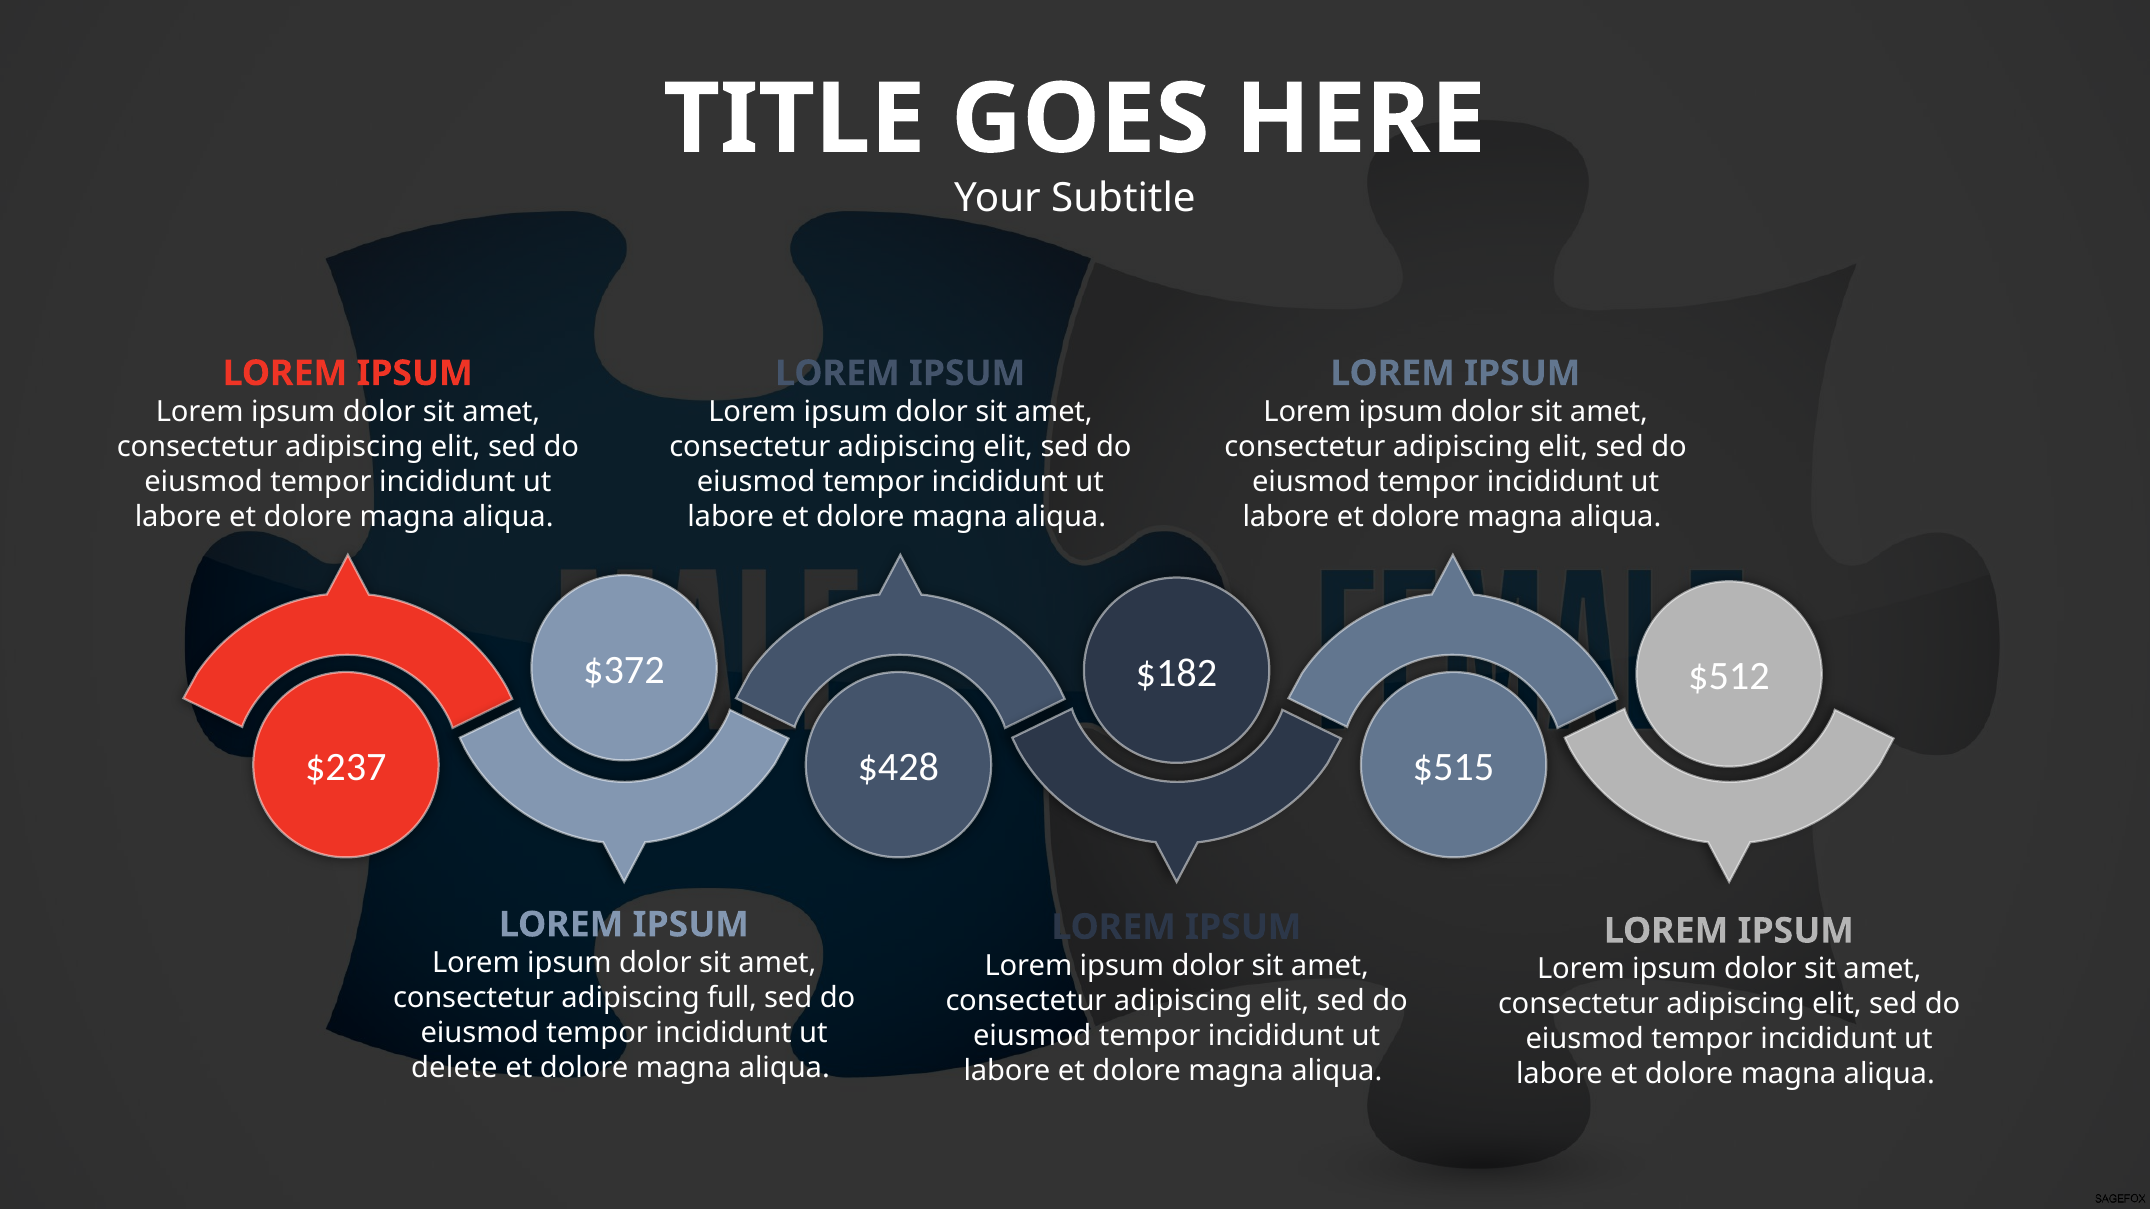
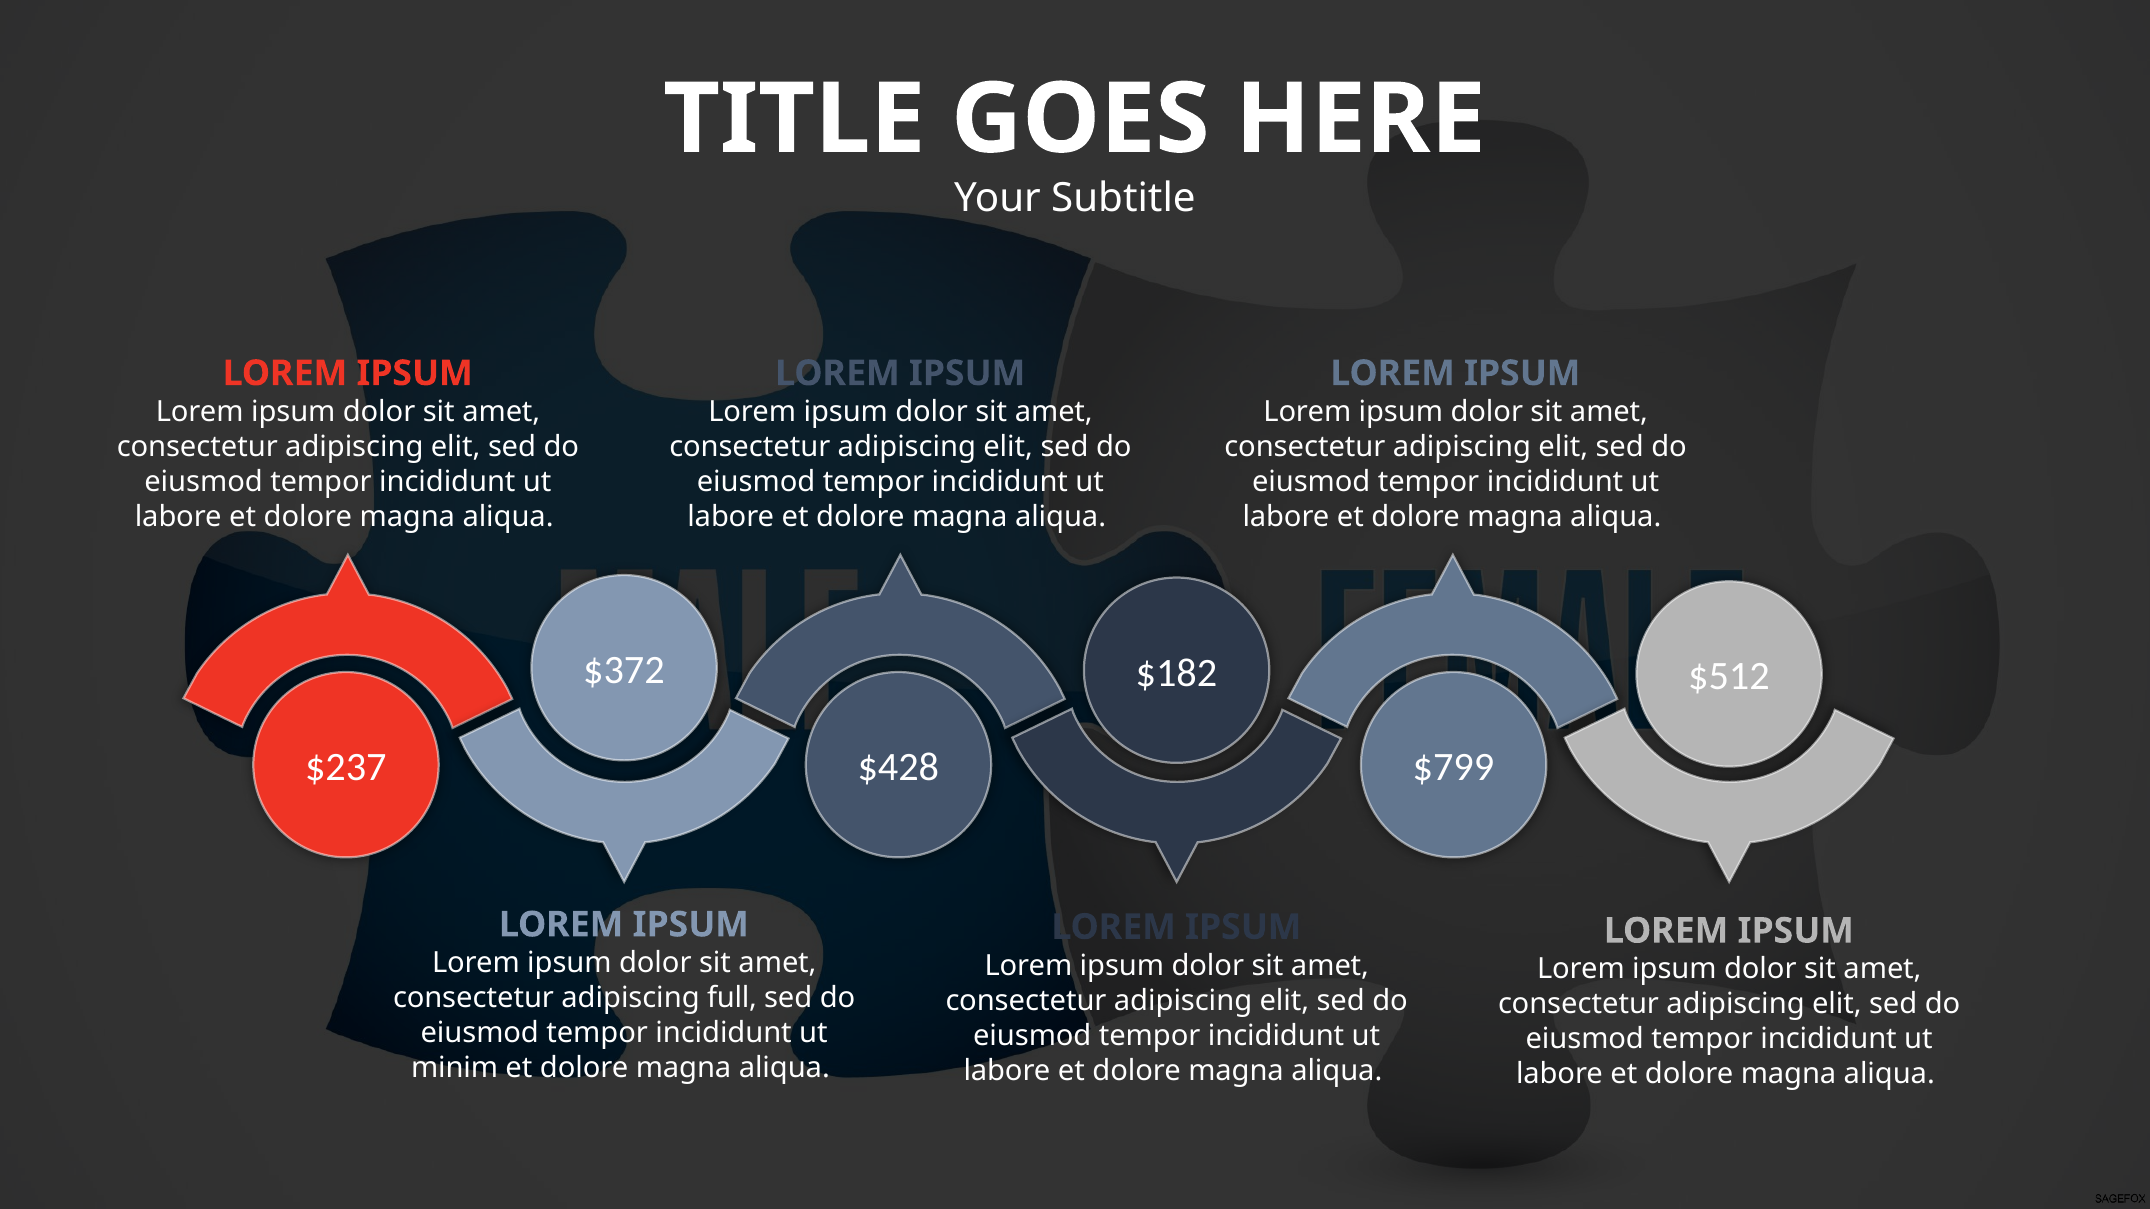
$515: $515 -> $799
delete: delete -> minim
